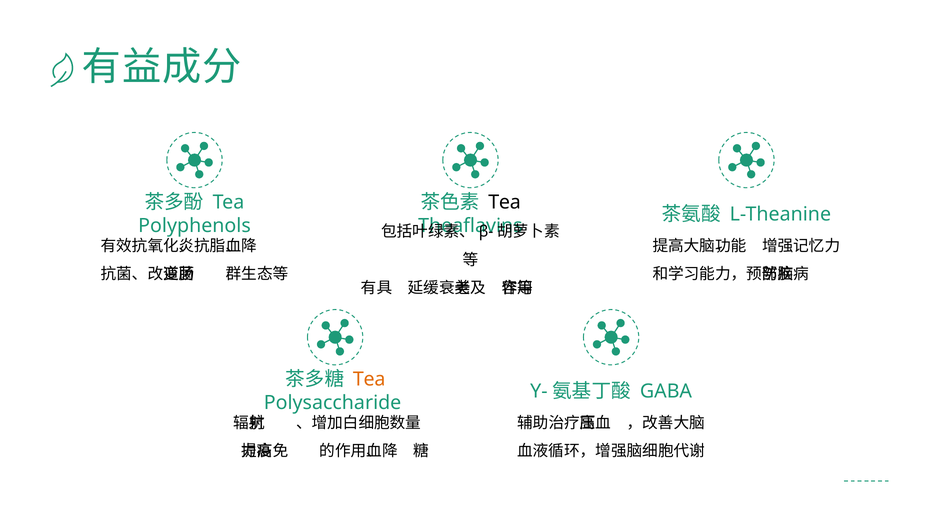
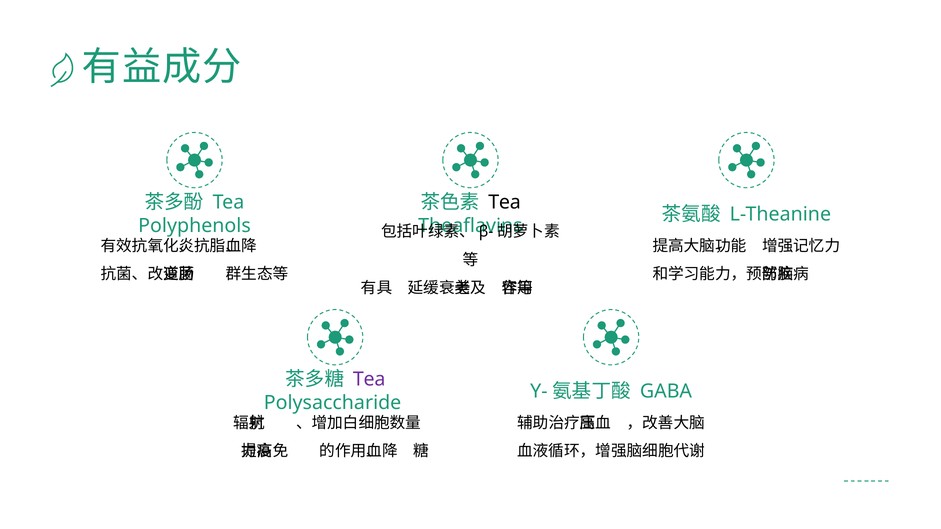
Tea at (369, 380) colour: orange -> purple
